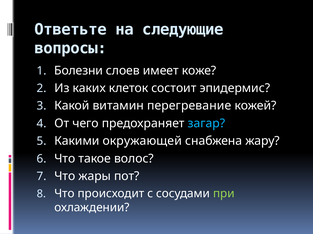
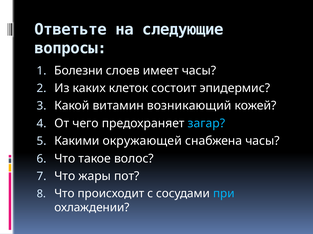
имеет коже: коже -> часы
перегревание: перегревание -> возникающий
снабжена жару: жару -> часы
при colour: light green -> light blue
